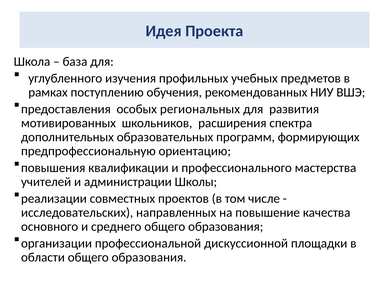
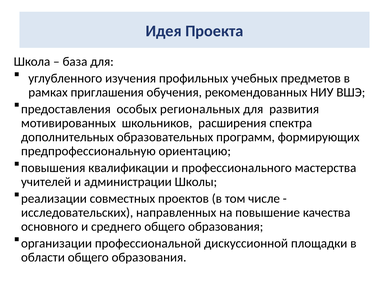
поступлению: поступлению -> приглашения
